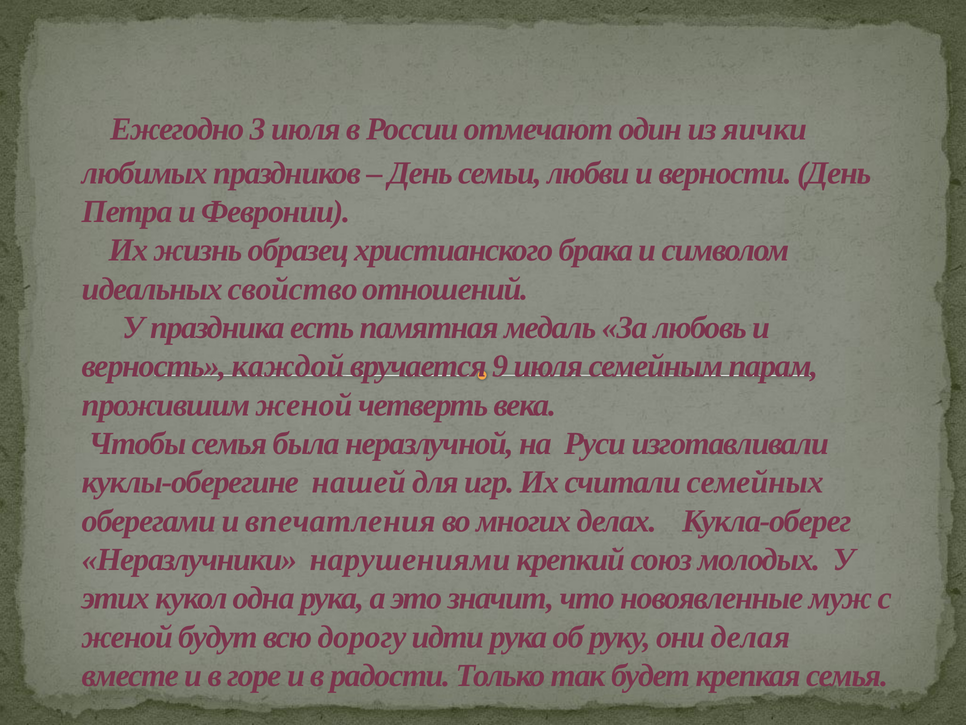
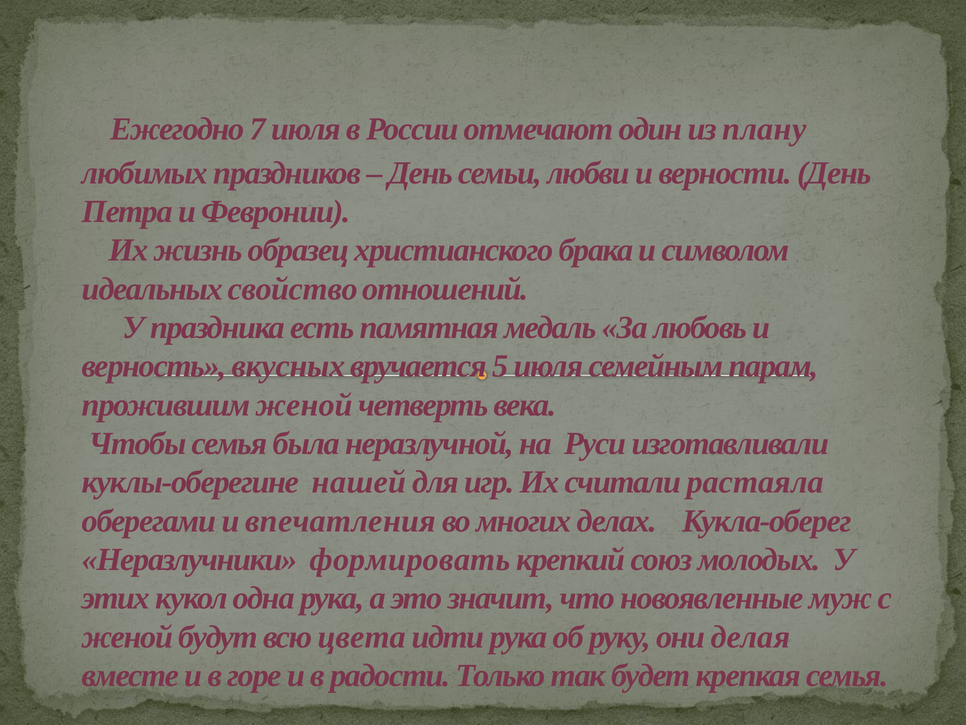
3: 3 -> 7
яички: яички -> плану
каждой: каждой -> вкусных
9: 9 -> 5
семейных: семейных -> растаяла
нарушениями: нарушениями -> формировать
дорогу: дорогу -> цвета
